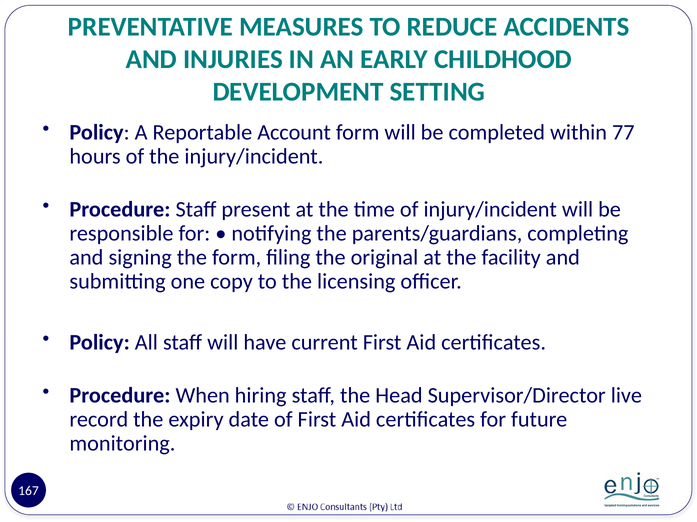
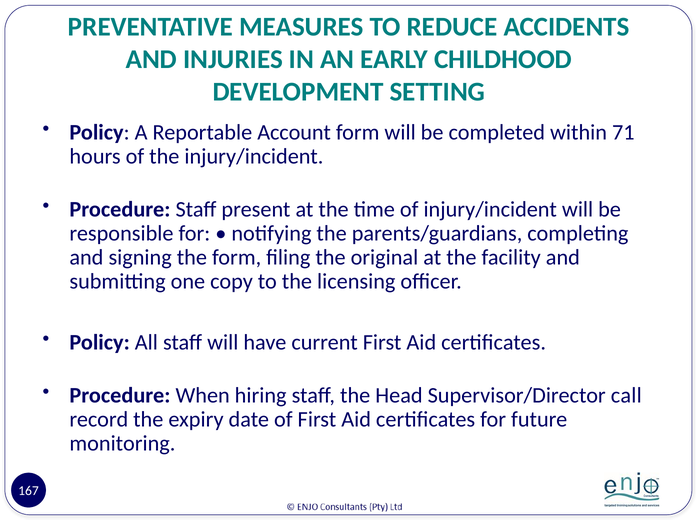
77: 77 -> 71
live: live -> call
